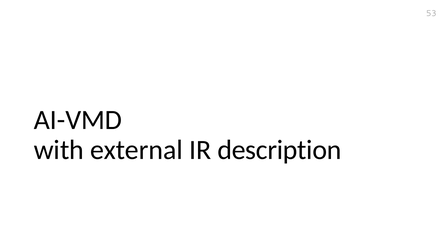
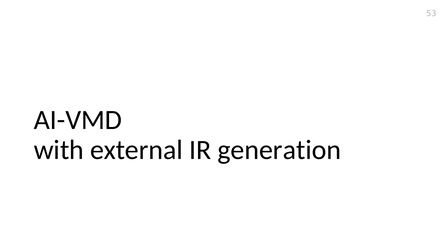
description: description -> generation
